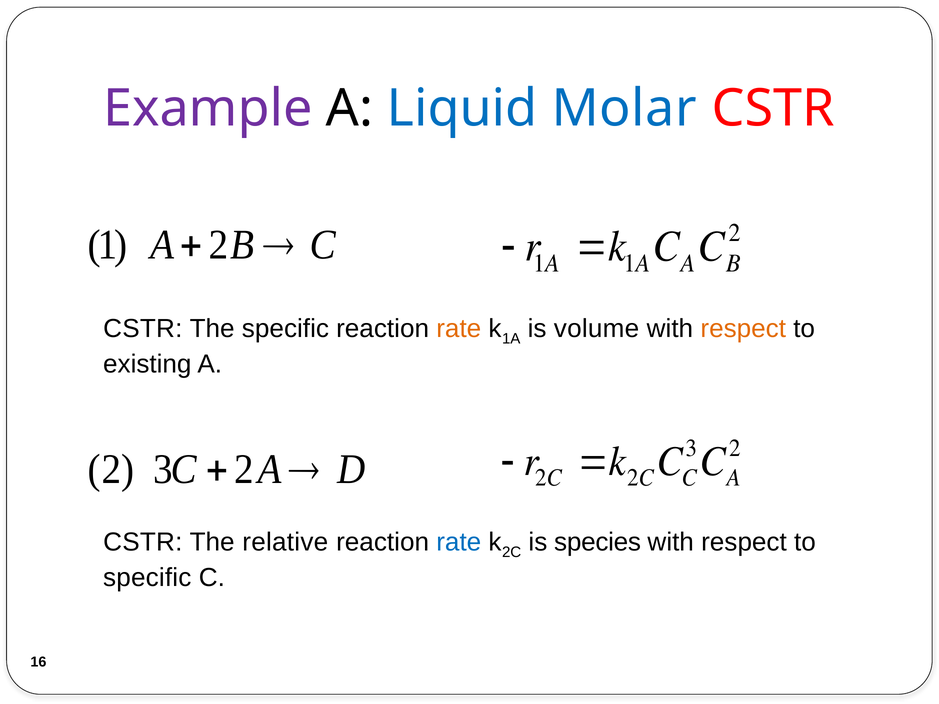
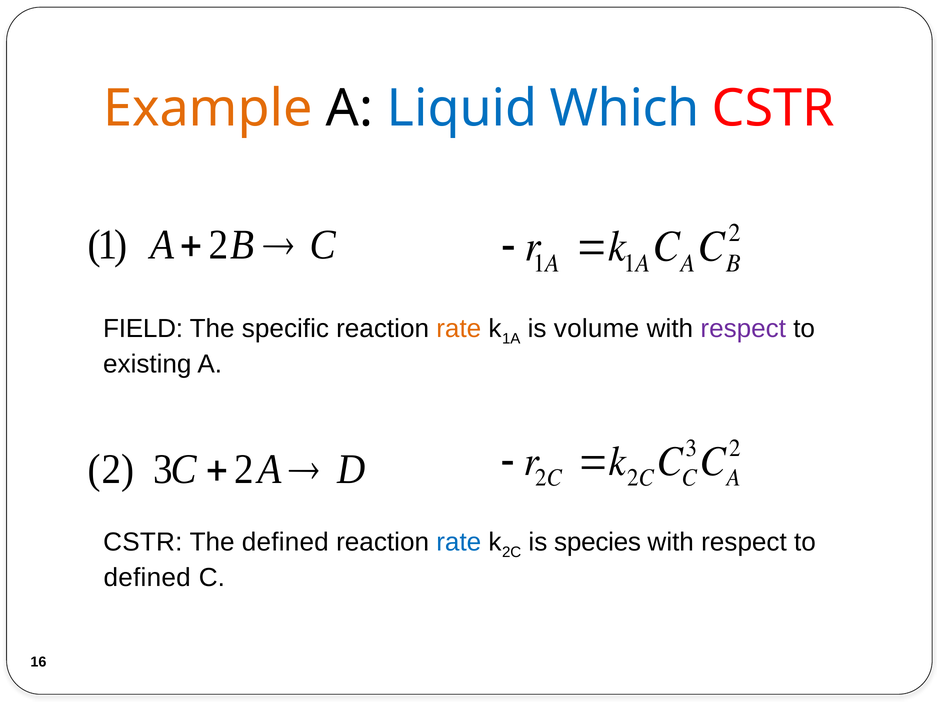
Example colour: purple -> orange
Molar: Molar -> Which
CSTR at (143, 329): CSTR -> FIELD
respect at (743, 329) colour: orange -> purple
The relative: relative -> defined
specific at (147, 578): specific -> defined
